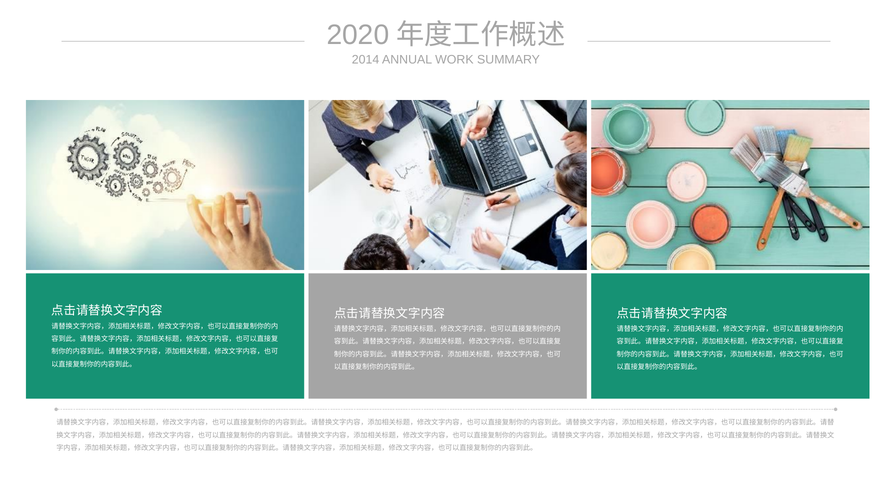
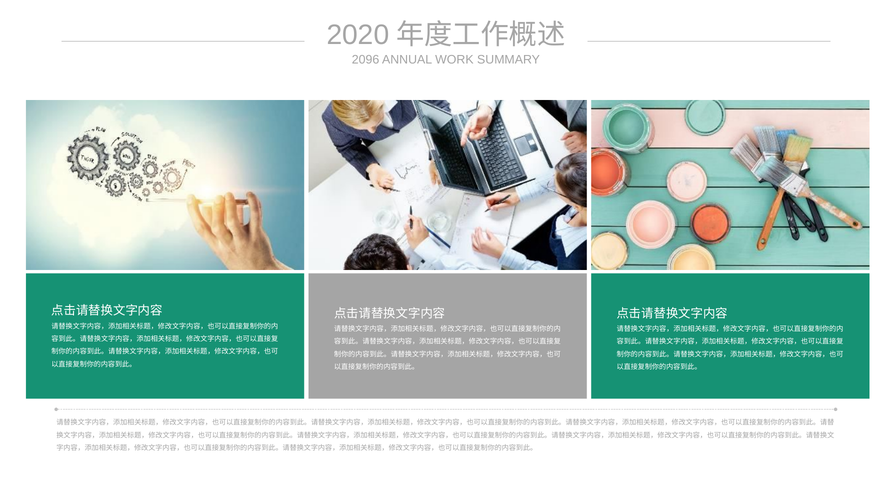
2014: 2014 -> 2096
